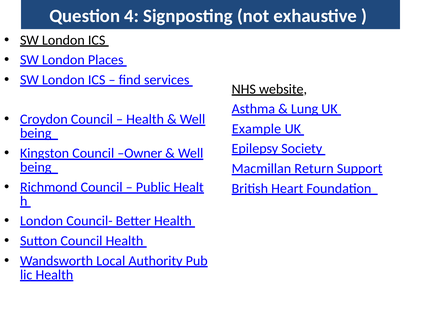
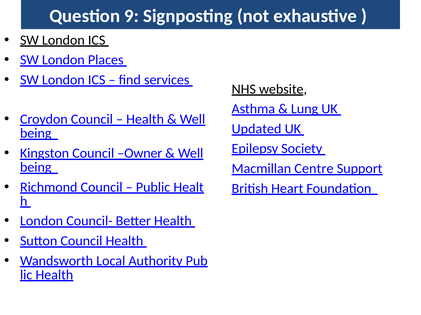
4: 4 -> 9
Example: Example -> Updated
Return: Return -> Centre
